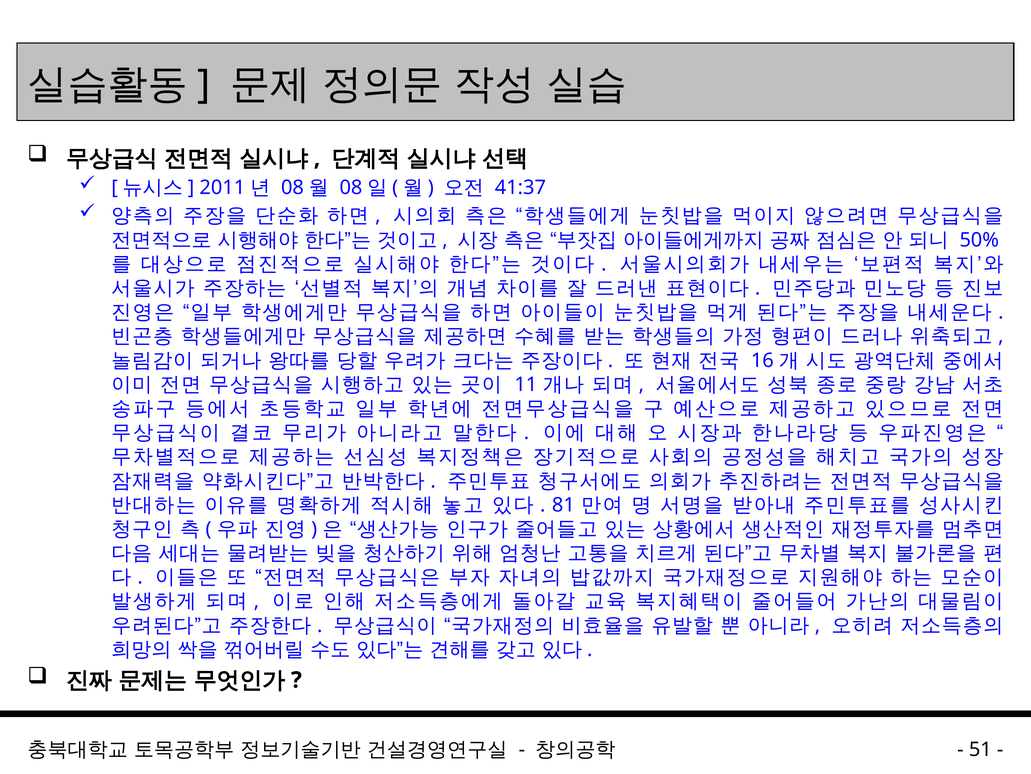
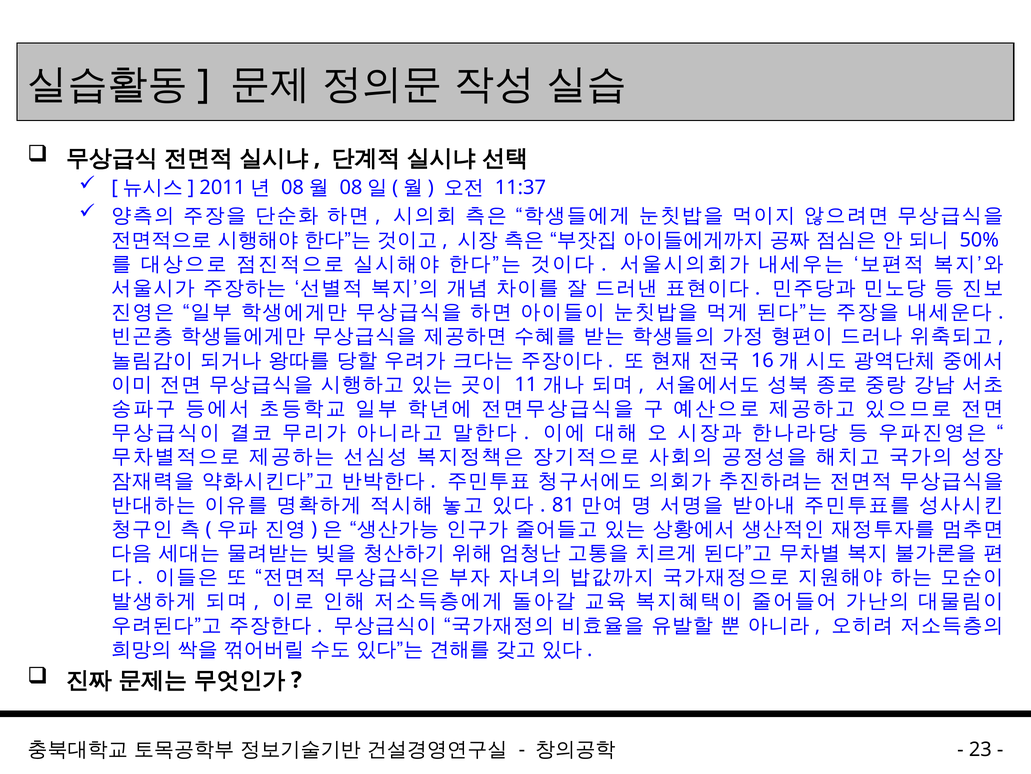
41:37: 41:37 -> 11:37
51: 51 -> 23
